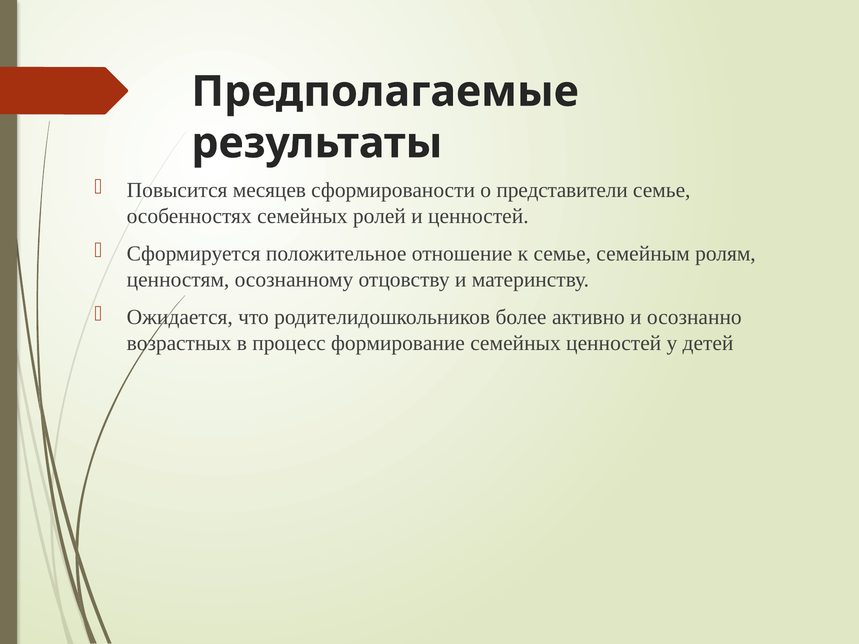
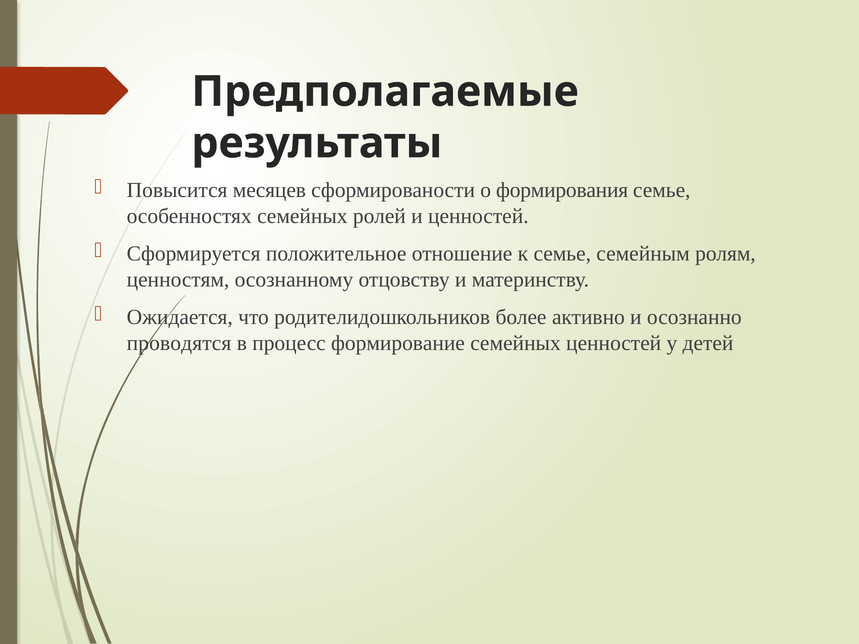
представители: представители -> формирования
возрастных: возрастных -> проводятся
